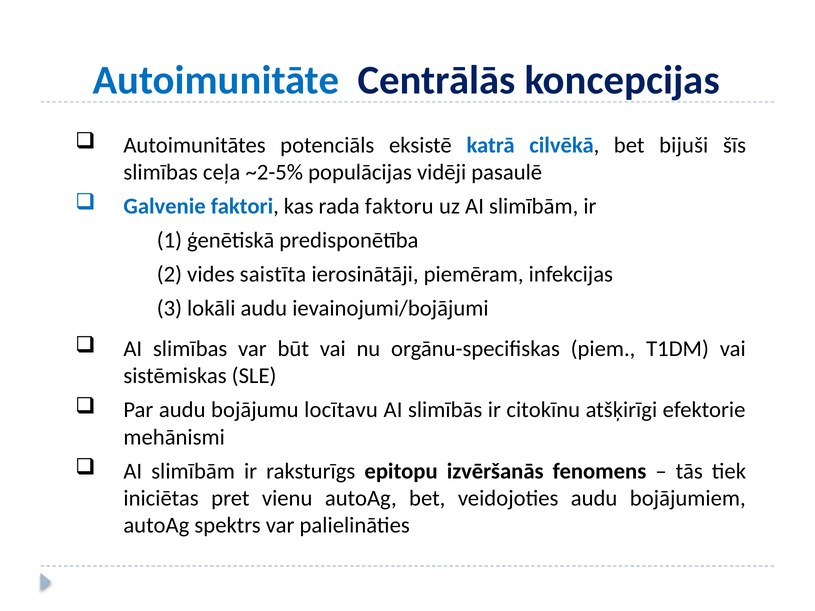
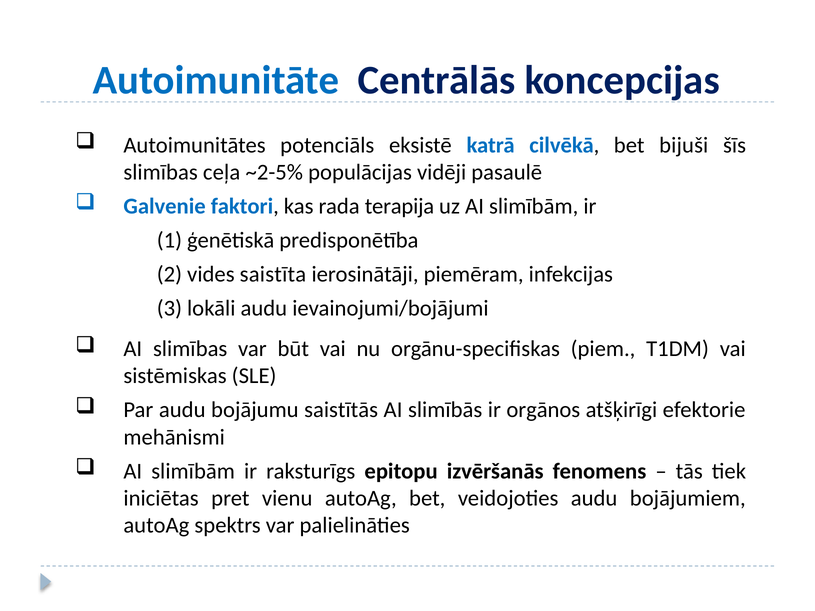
faktoru: faktoru -> terapija
locītavu: locītavu -> saistītās
citokīnu: citokīnu -> orgānos
